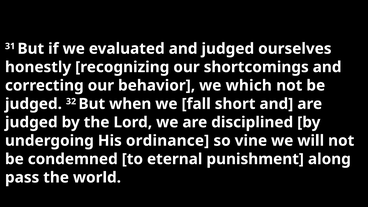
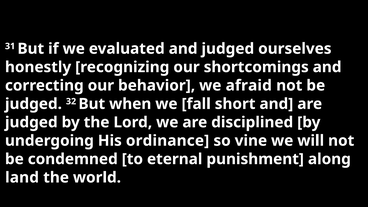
which: which -> afraid
pass: pass -> land
